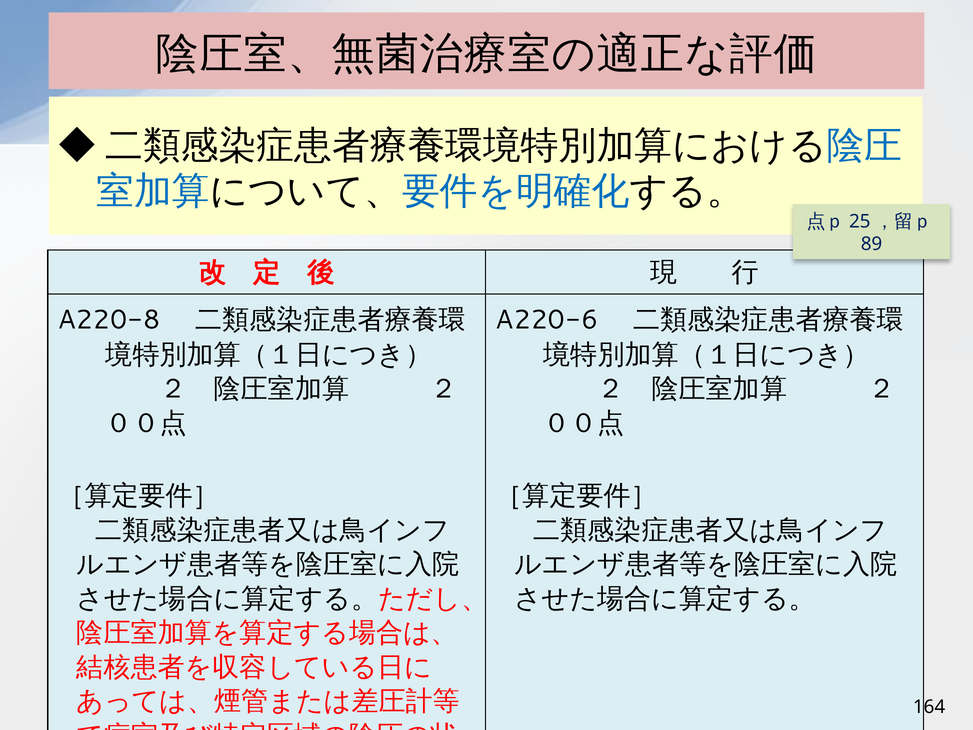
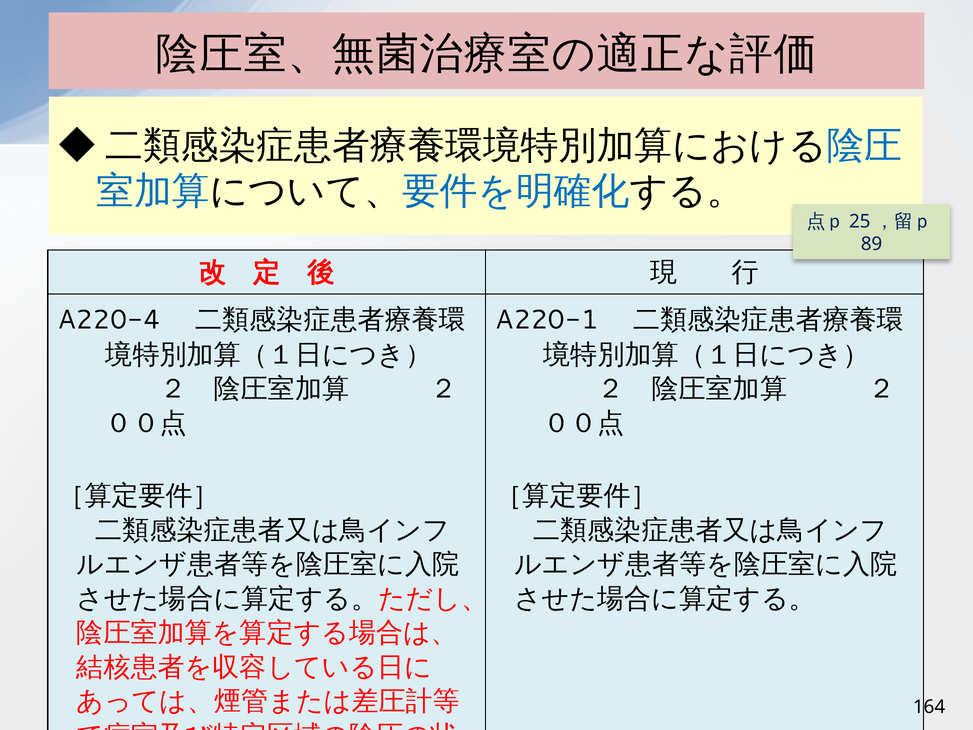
A220-8: A220-8 -> A220-4
A220-6: A220-6 -> A220-1
